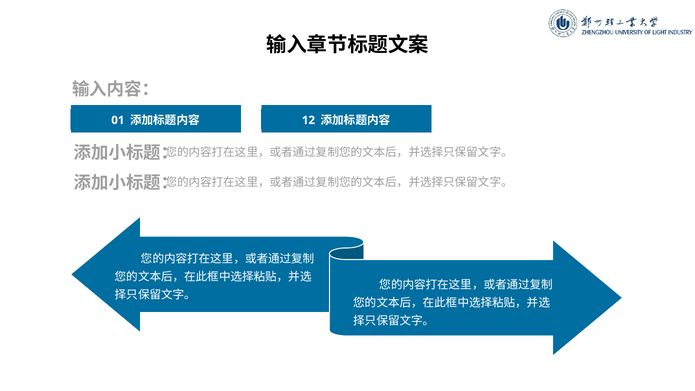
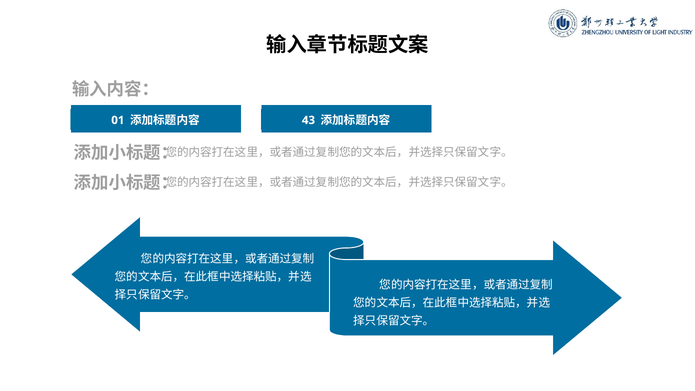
12: 12 -> 43
